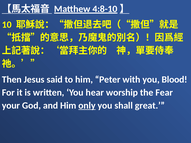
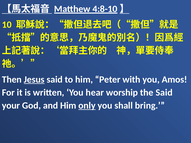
Jesus underline: none -> present
Blood: Blood -> Amos
the Fear: Fear -> Said
great: great -> bring
